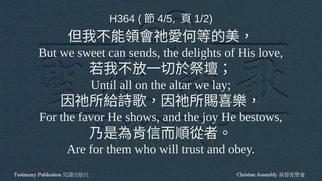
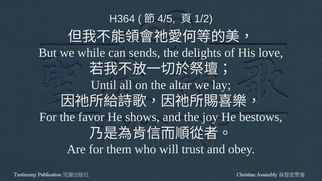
sweet: sweet -> while
